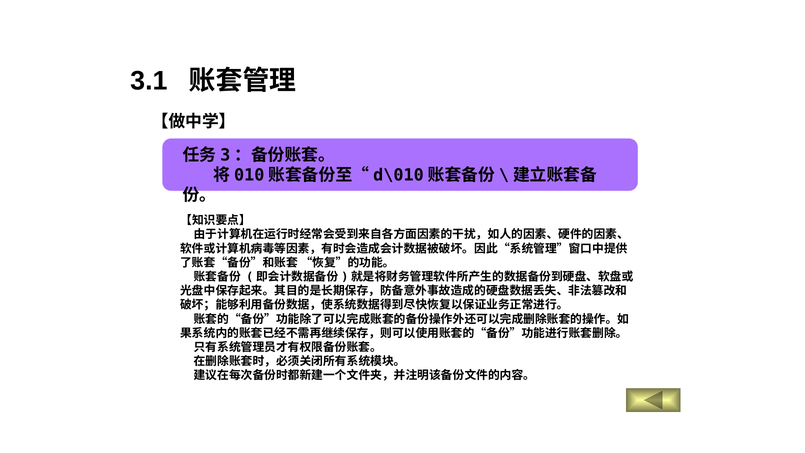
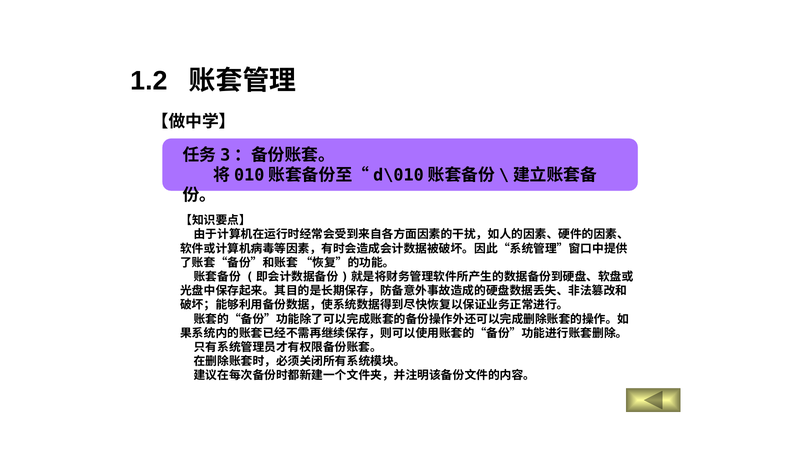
3.1: 3.1 -> 1.2
